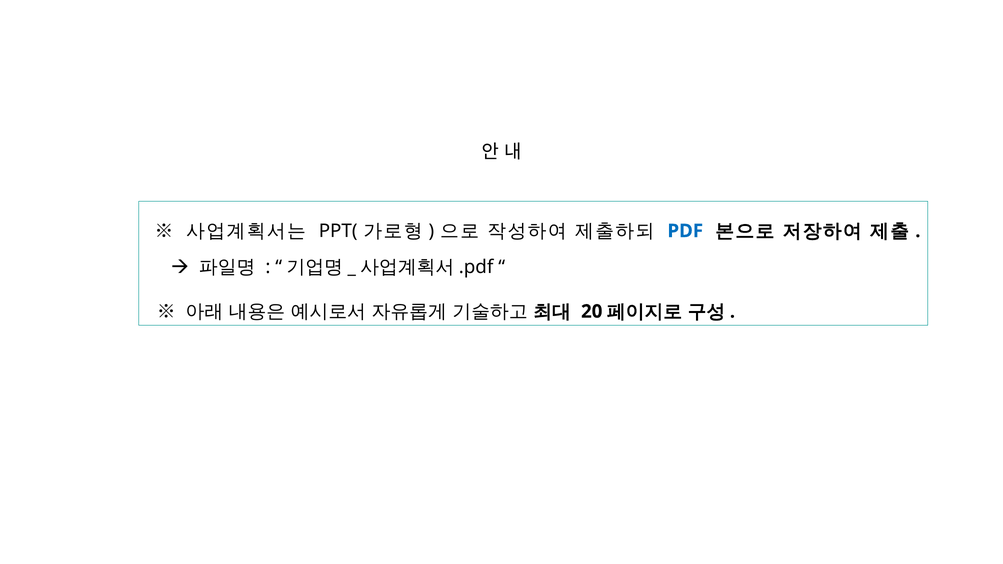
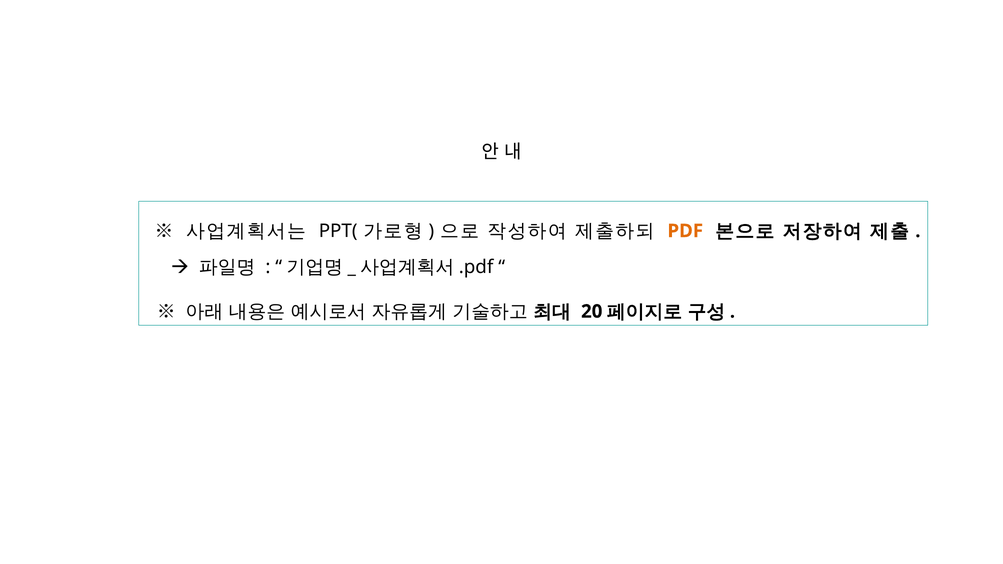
PDF colour: blue -> orange
